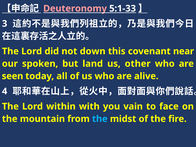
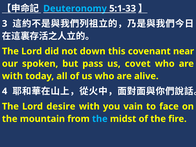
Deuteronomy colour: pink -> light blue
land: land -> pass
other: other -> covet
seen at (12, 76): seen -> with
within: within -> desire
